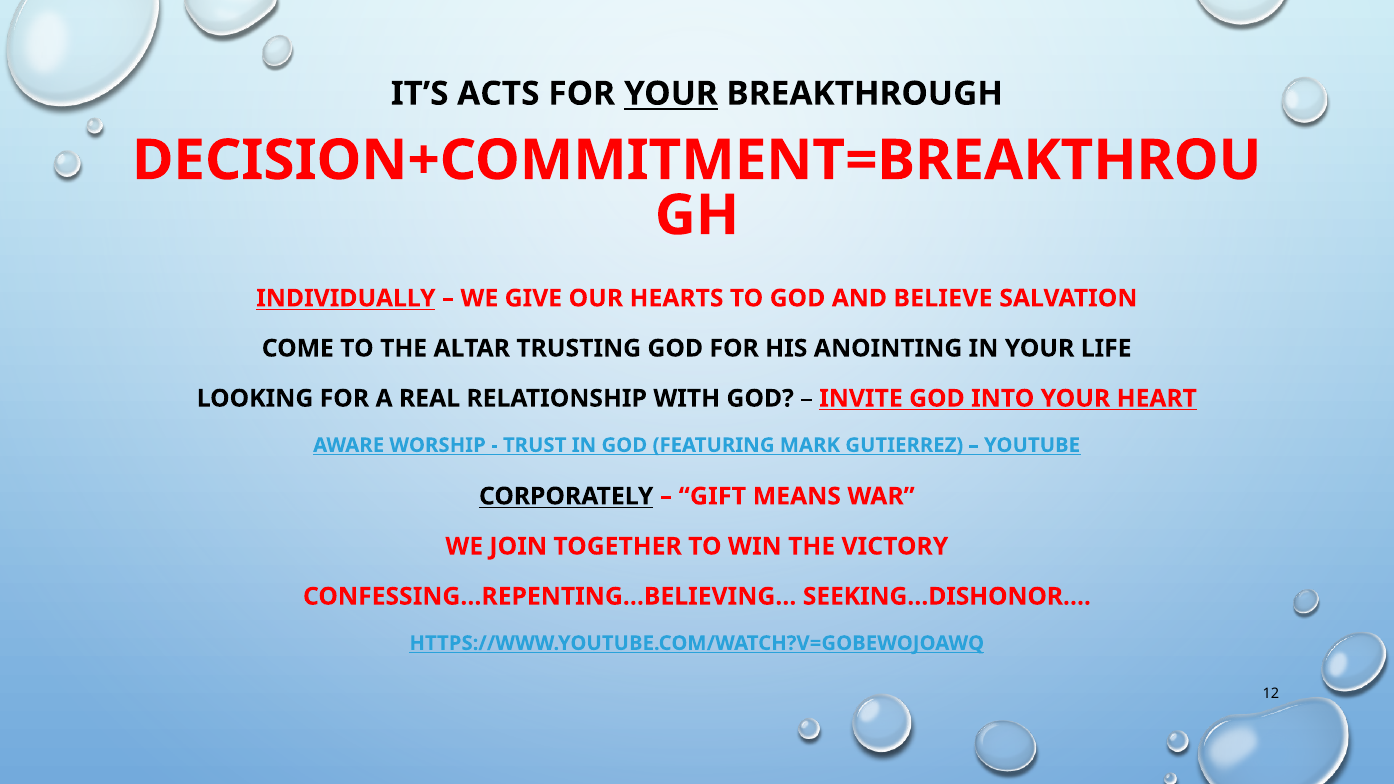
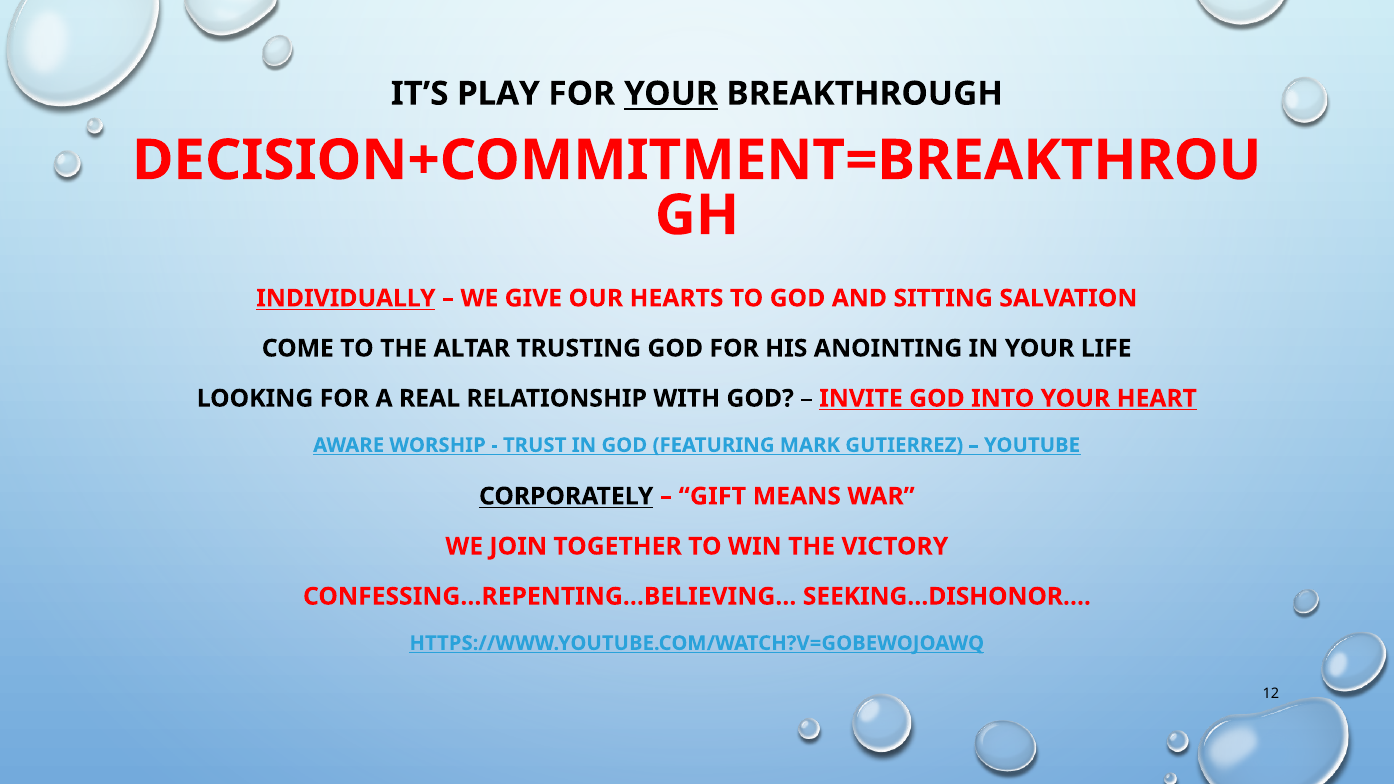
ACTS: ACTS -> PLAY
BELIEVE: BELIEVE -> SITTING
